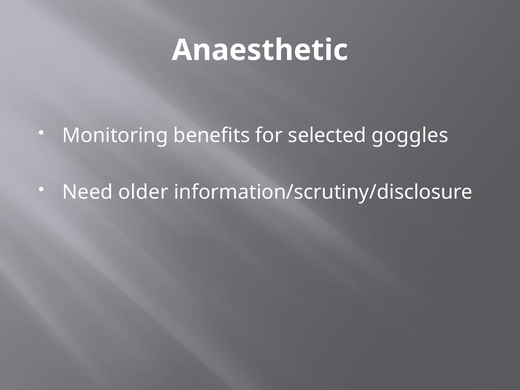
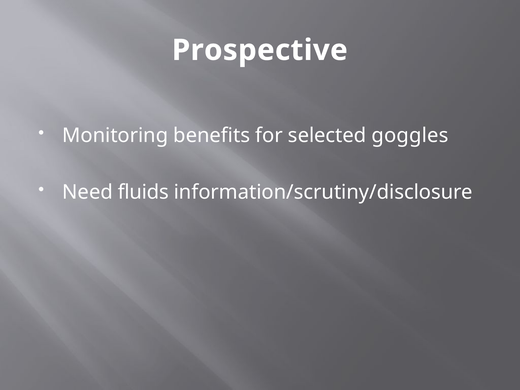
Anaesthetic: Anaesthetic -> Prospective
older: older -> fluids
